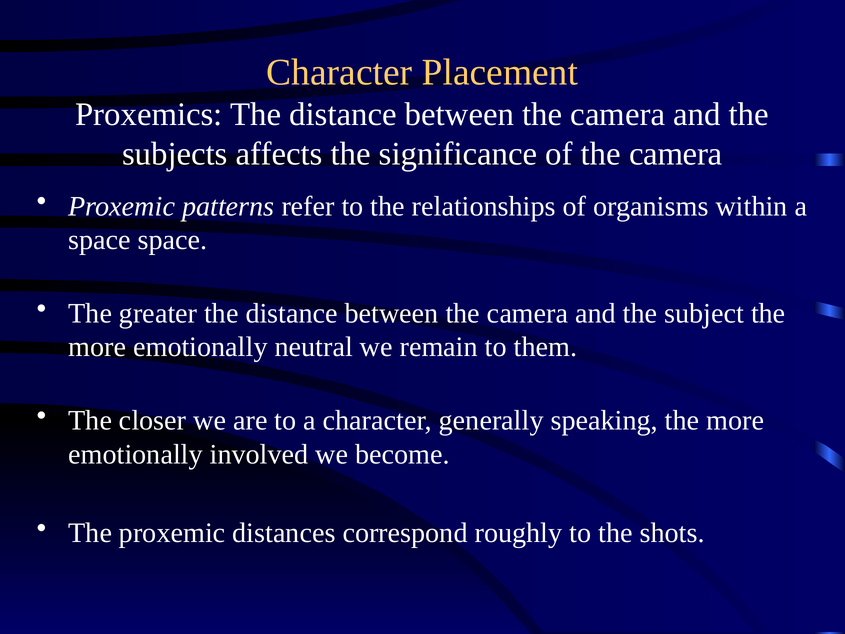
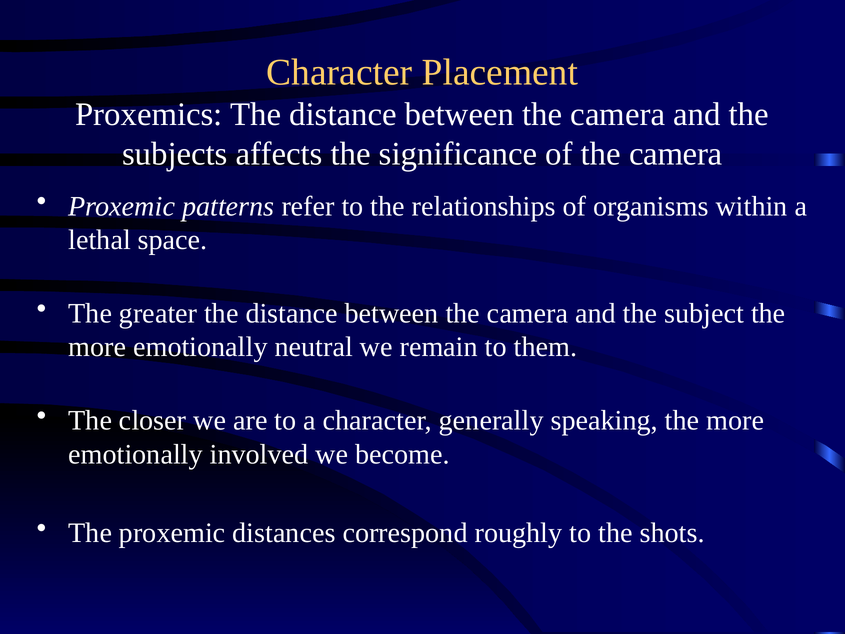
space at (100, 240): space -> lethal
